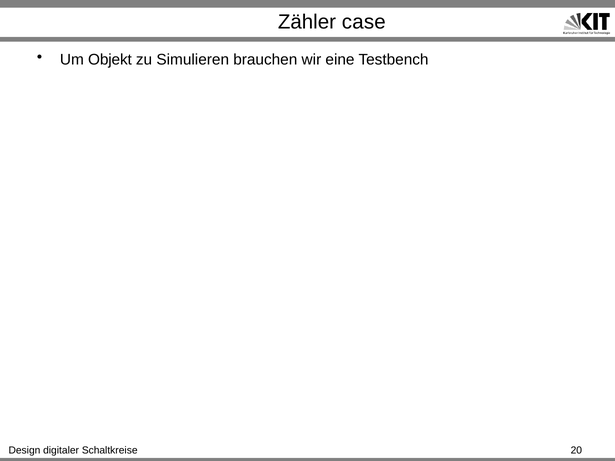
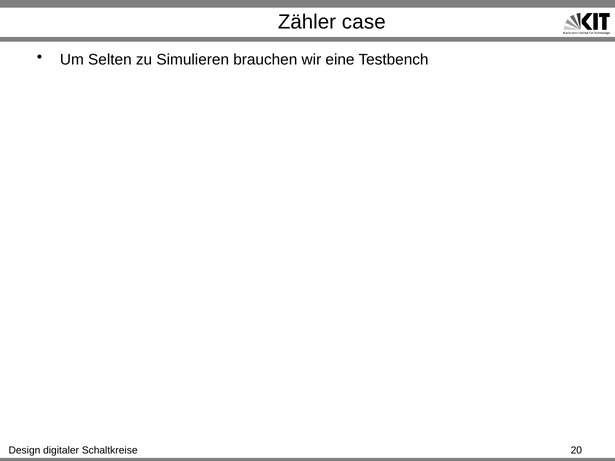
Objekt: Objekt -> Selten
